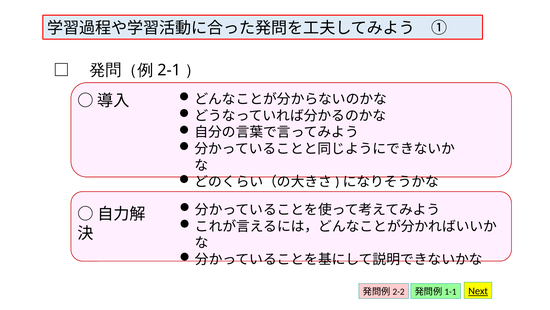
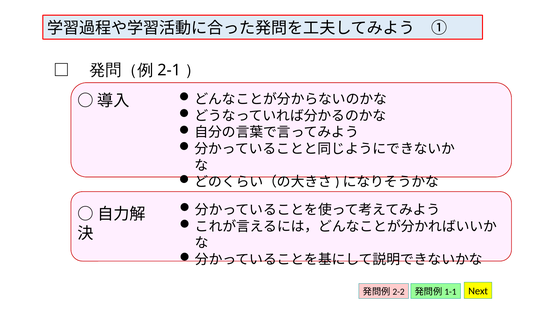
Next underline: present -> none
